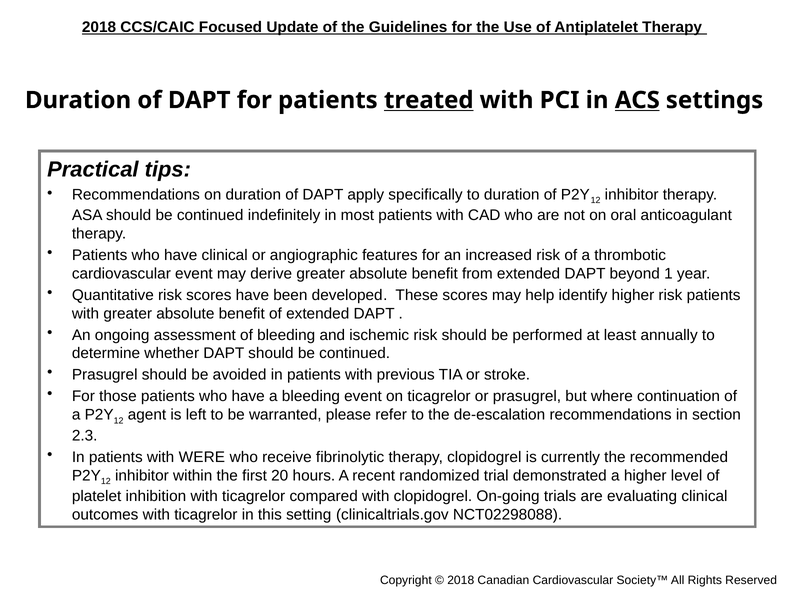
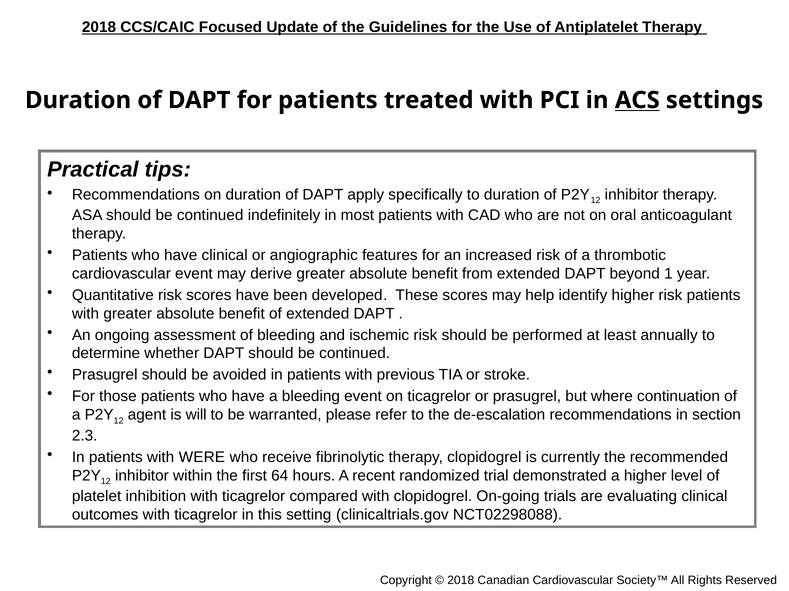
treated underline: present -> none
left: left -> will
20: 20 -> 64
